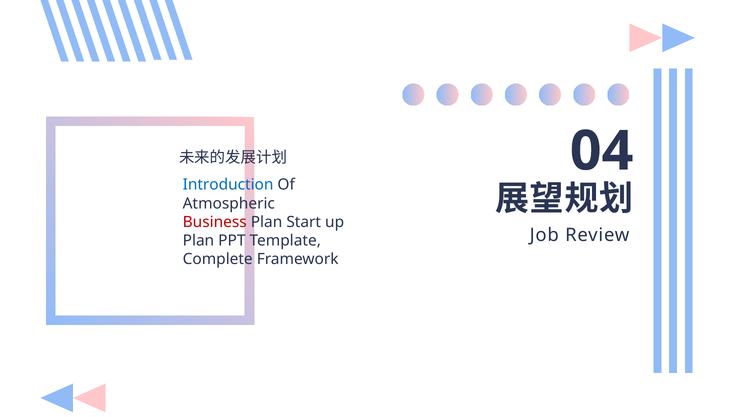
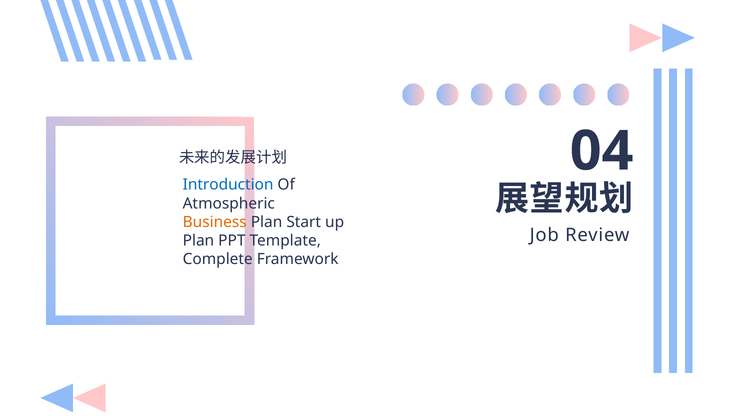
Business colour: red -> orange
